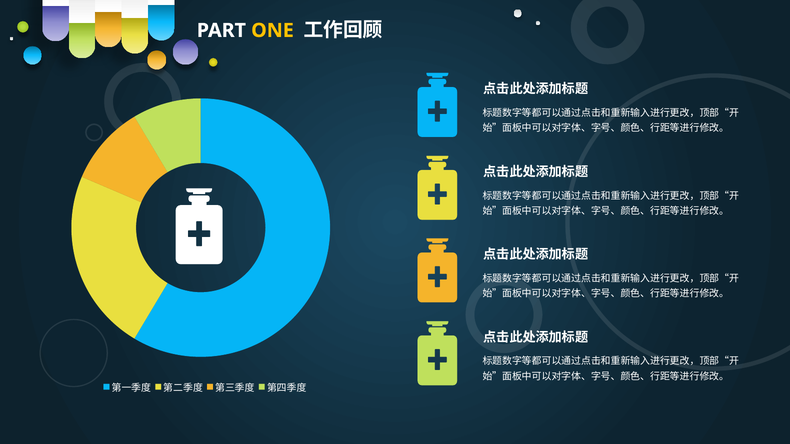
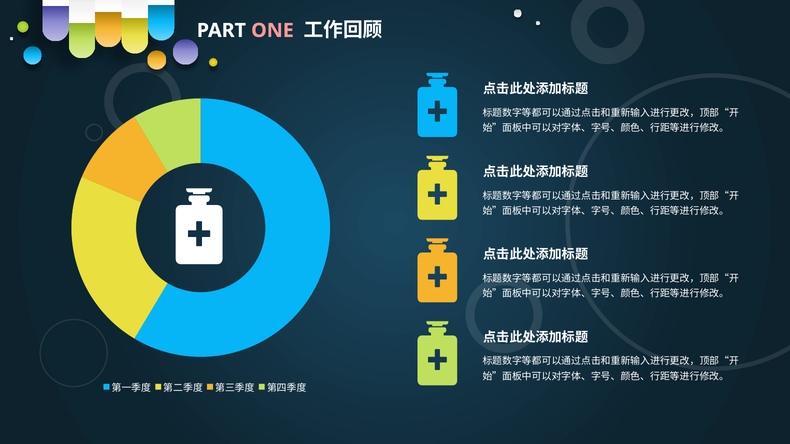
ONE colour: yellow -> pink
